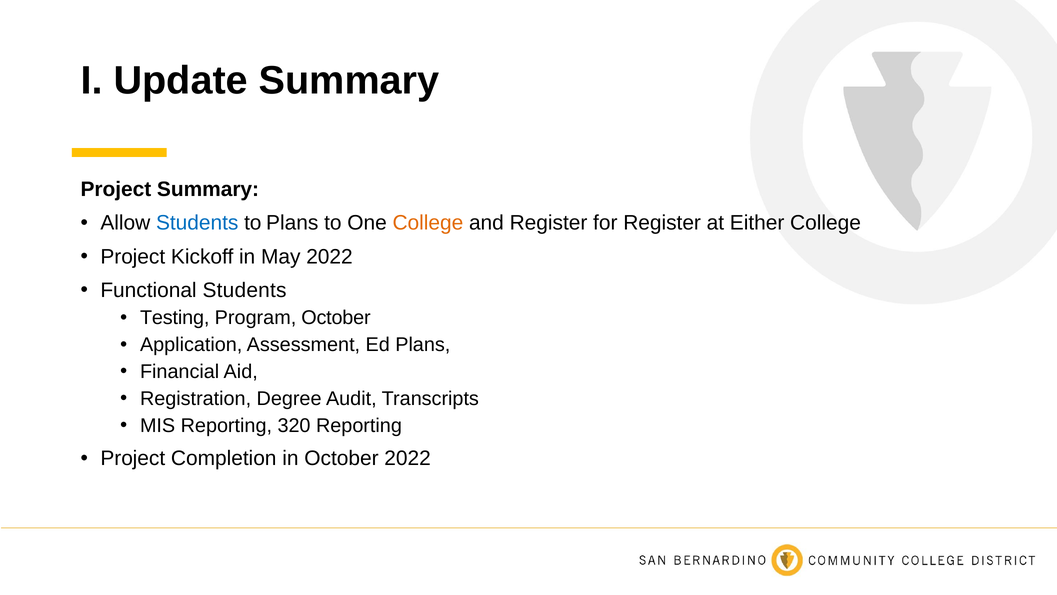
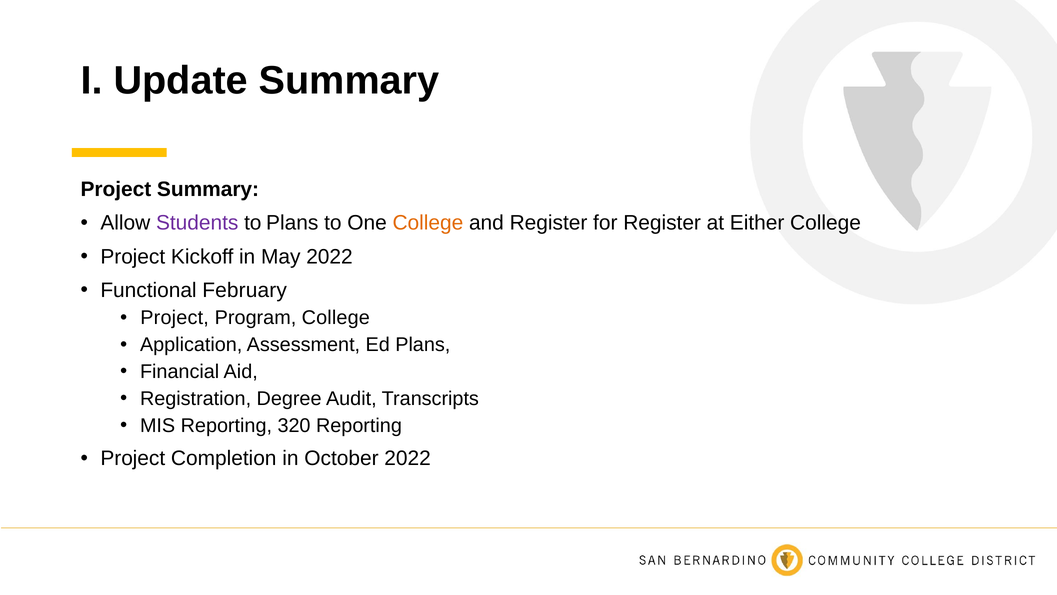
Students at (197, 223) colour: blue -> purple
Functional Students: Students -> February
Testing at (175, 318): Testing -> Project
Program October: October -> College
